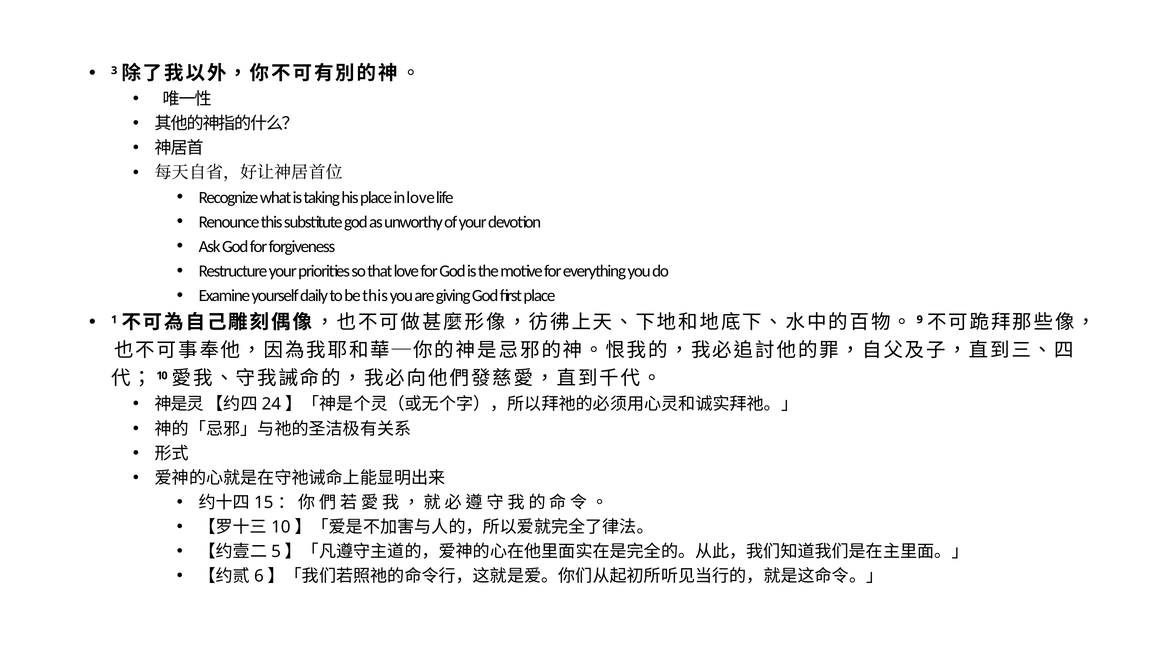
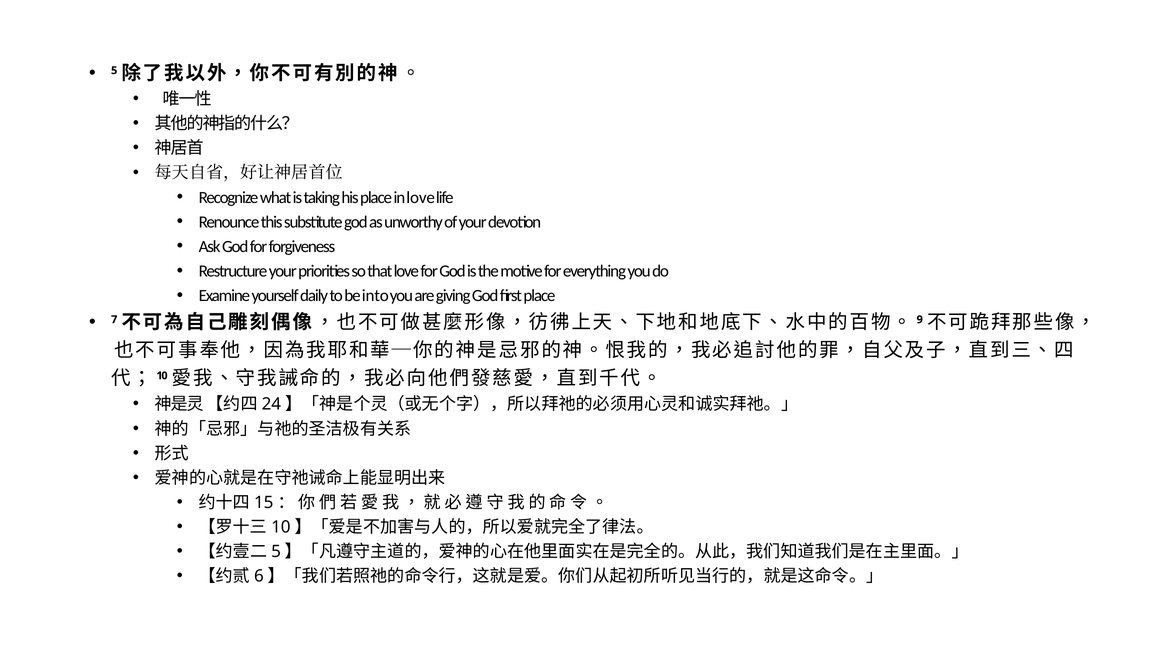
3: 3 -> 5
be this: this -> into
1: 1 -> 7
